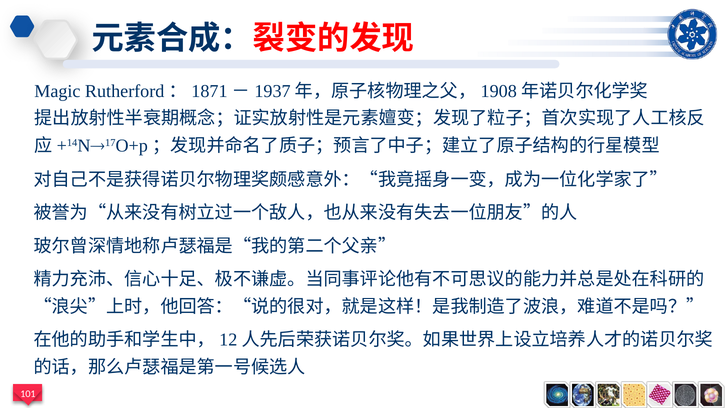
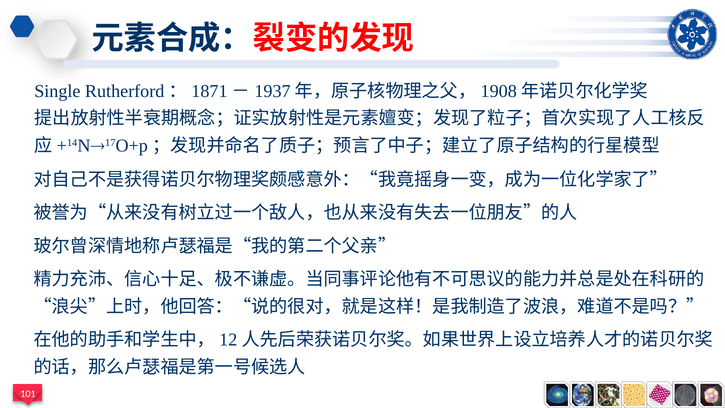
Magic: Magic -> Single
